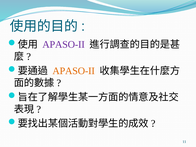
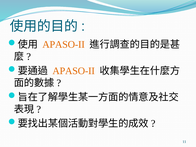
APASO-II at (64, 44) colour: purple -> orange
